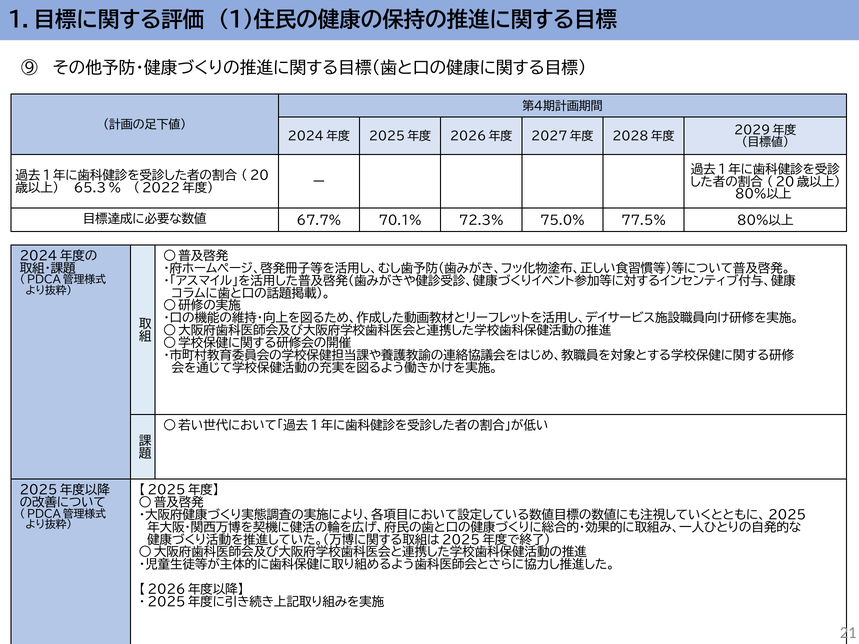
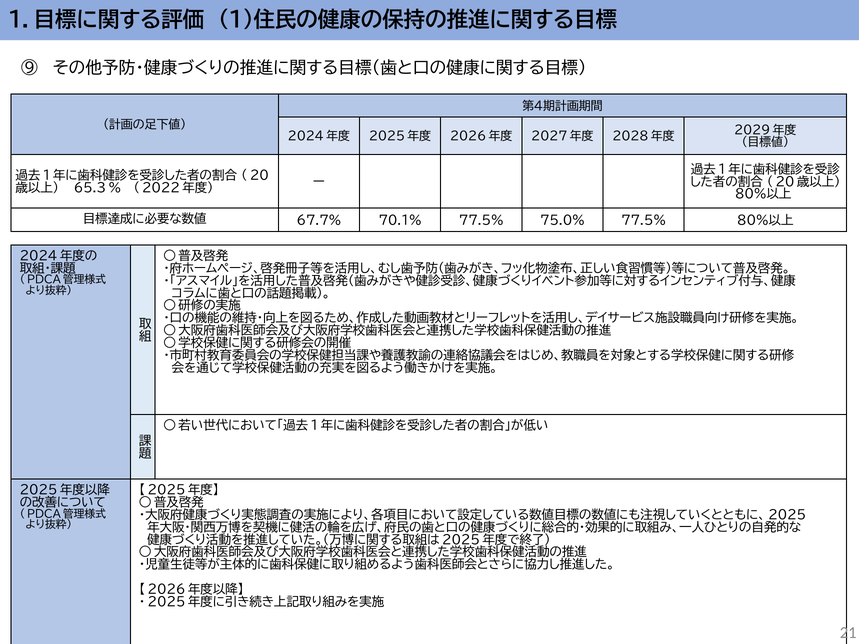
70.1% 72.3%: 72.3% -> 77.5%
